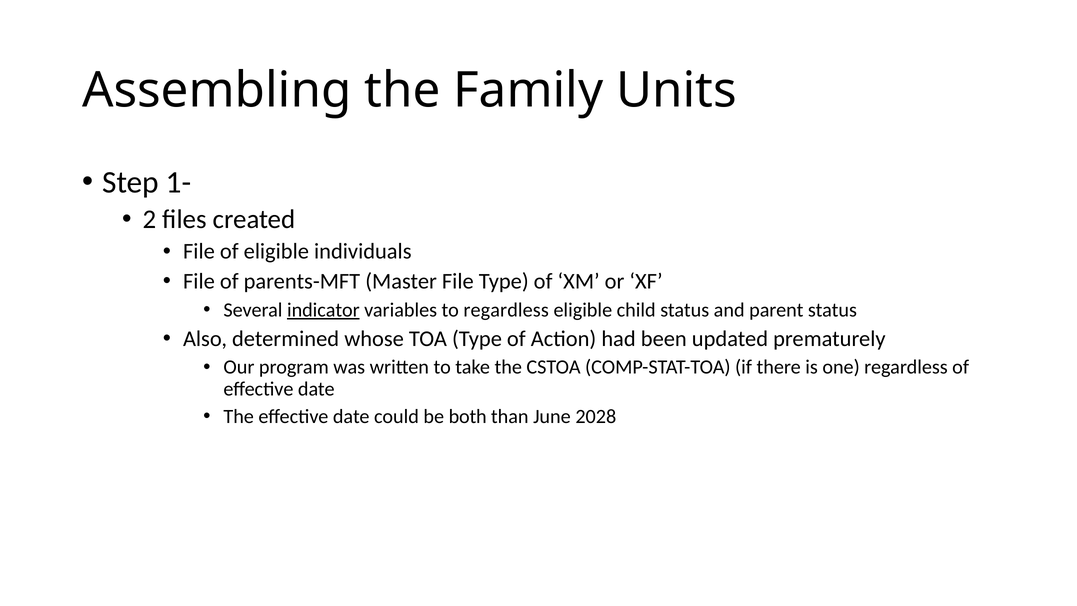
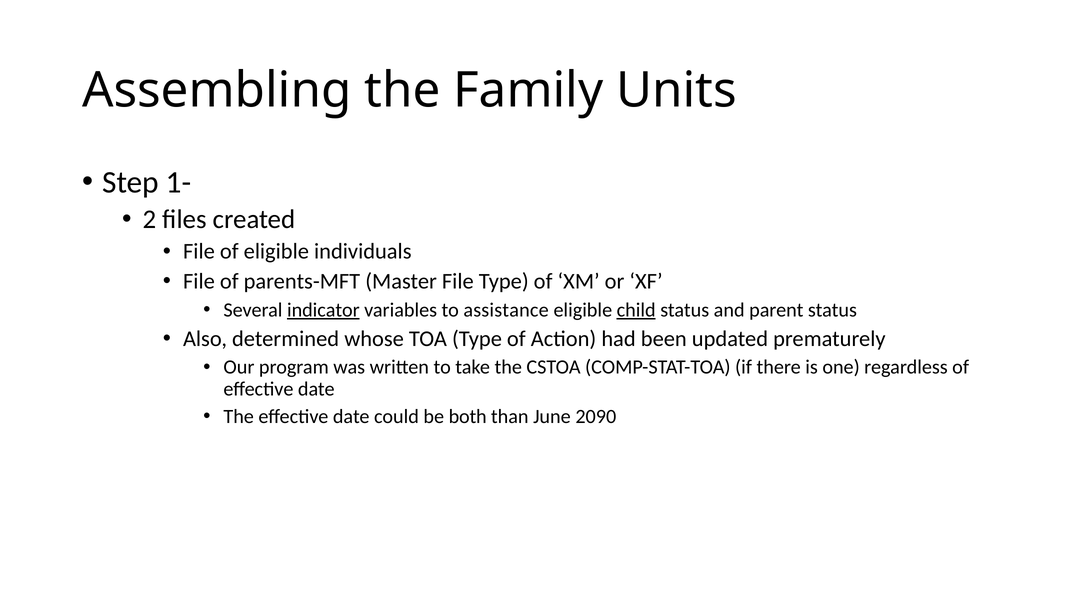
to regardless: regardless -> assistance
child underline: none -> present
2028: 2028 -> 2090
